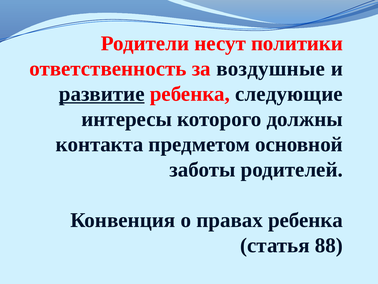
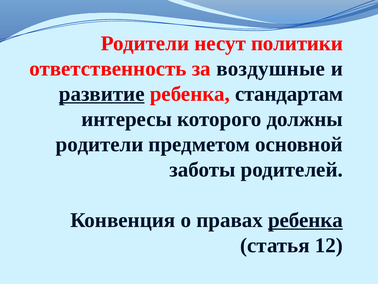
следующие: следующие -> стандартам
контакта at (100, 144): контакта -> родители
ребенка at (305, 220) underline: none -> present
88: 88 -> 12
